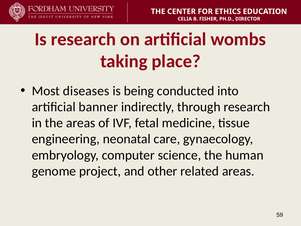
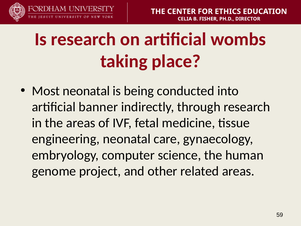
Most diseases: diseases -> neonatal
